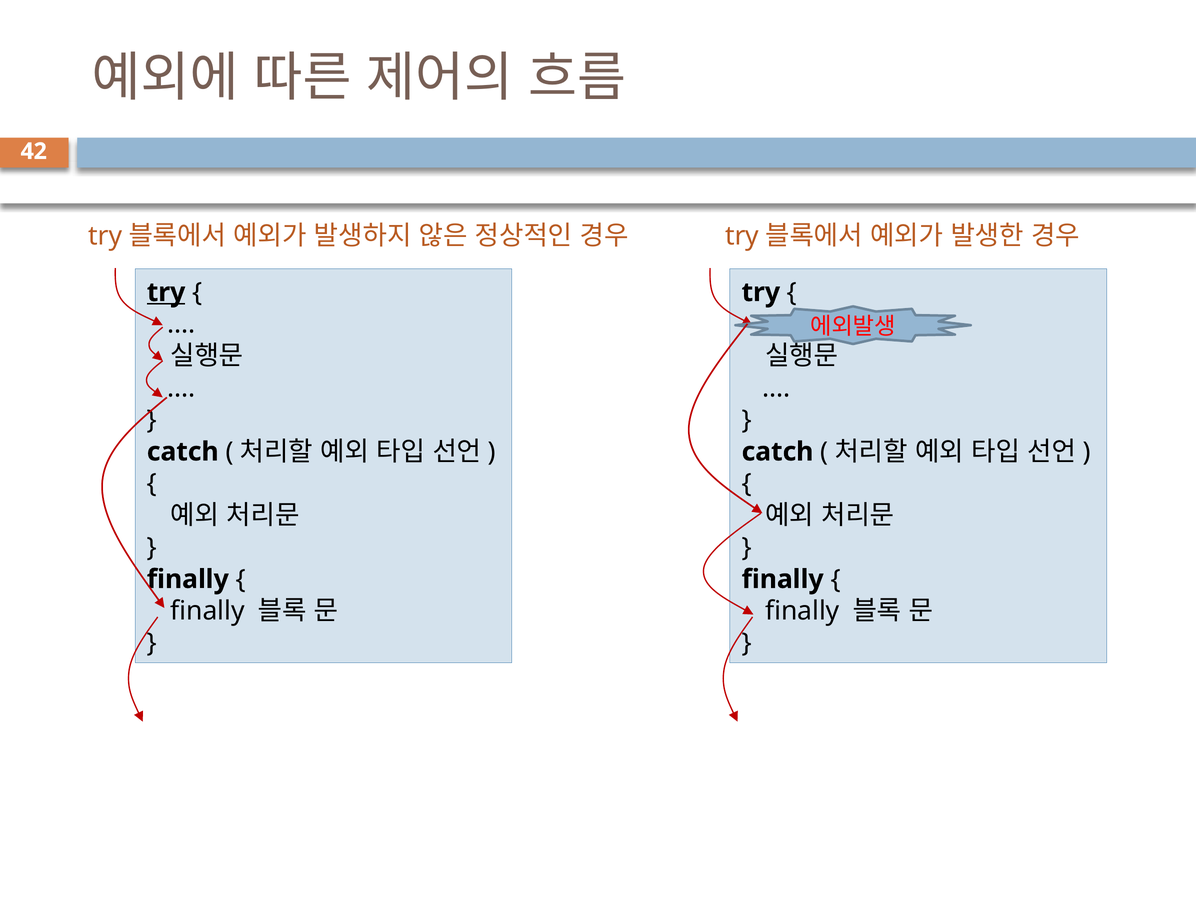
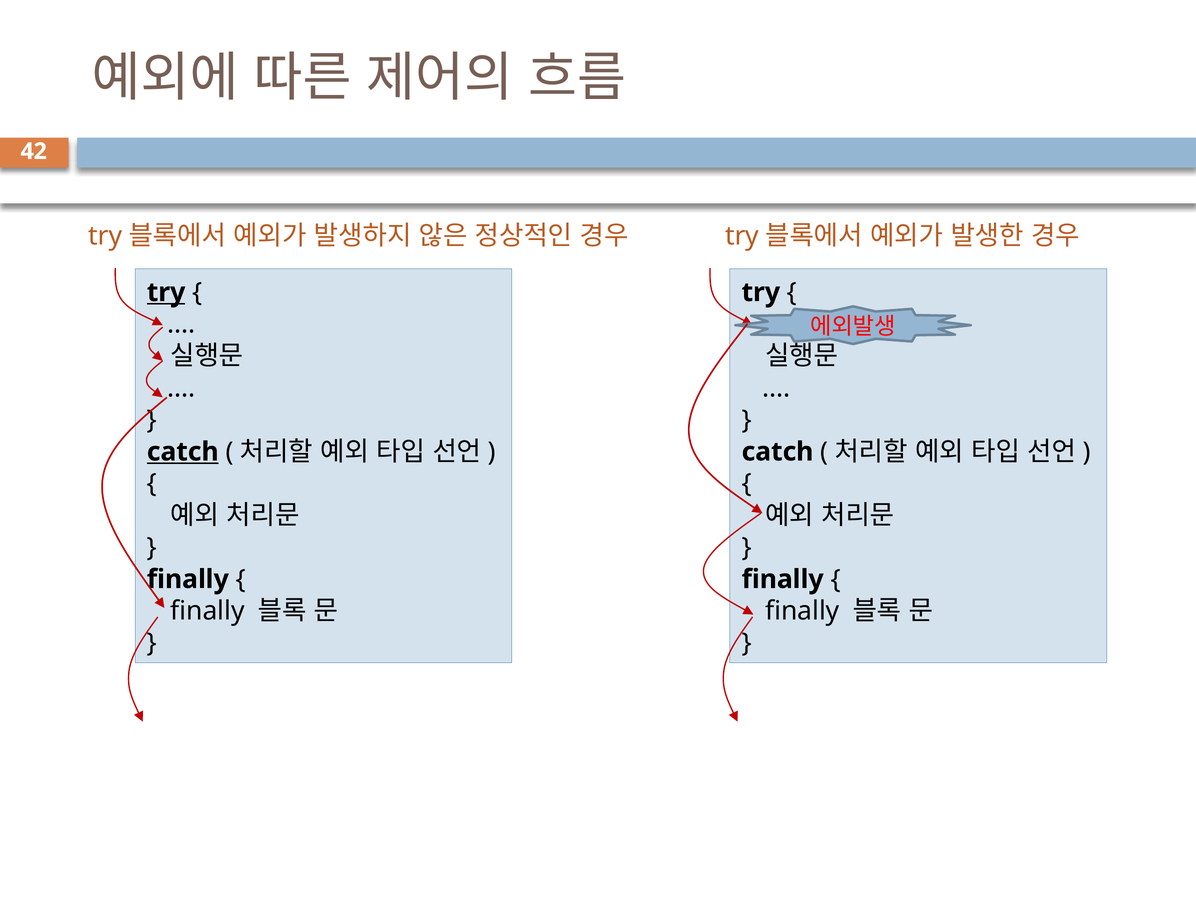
catch at (183, 452) underline: none -> present
